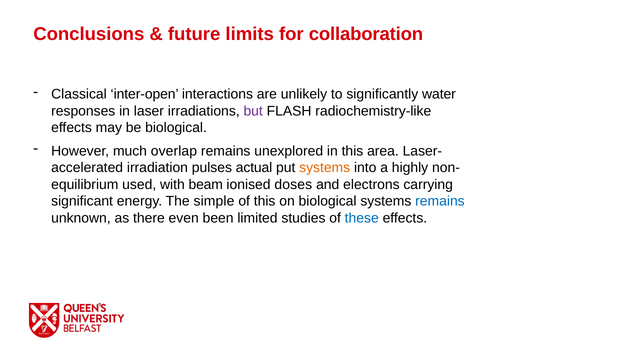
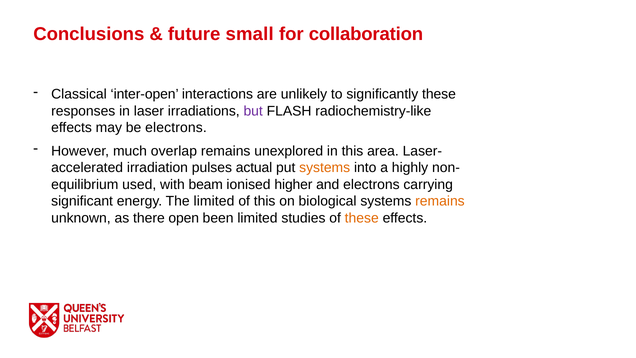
limits: limits -> small
significantly water: water -> these
be biological: biological -> electrons
doses: doses -> higher
The simple: simple -> limited
remains at (440, 201) colour: blue -> orange
even: even -> open
these at (362, 218) colour: blue -> orange
